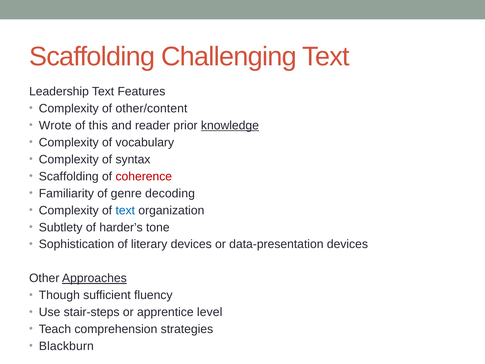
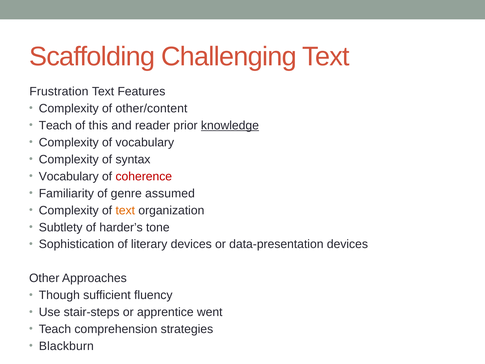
Leadership: Leadership -> Frustration
Wrote at (55, 125): Wrote -> Teach
Scaffolding at (69, 176): Scaffolding -> Vocabulary
decoding: decoding -> assumed
text at (125, 210) colour: blue -> orange
Approaches underline: present -> none
level: level -> went
